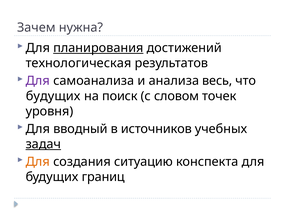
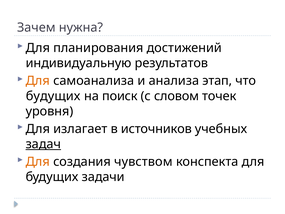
планирования underline: present -> none
технологическая: технологическая -> индивидуальную
Для at (38, 81) colour: purple -> orange
весь: весь -> этап
вводный: вводный -> излагает
ситуацию: ситуацию -> чувством
границ: границ -> задачи
